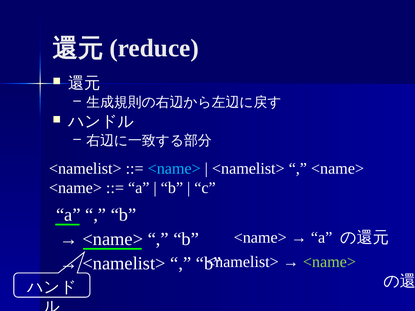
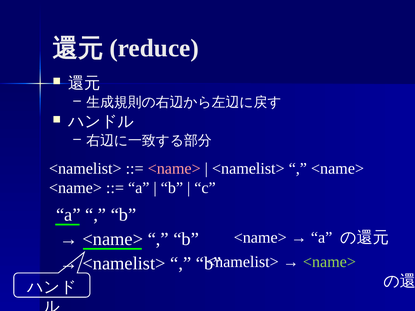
<name> at (174, 169) colour: light blue -> pink
